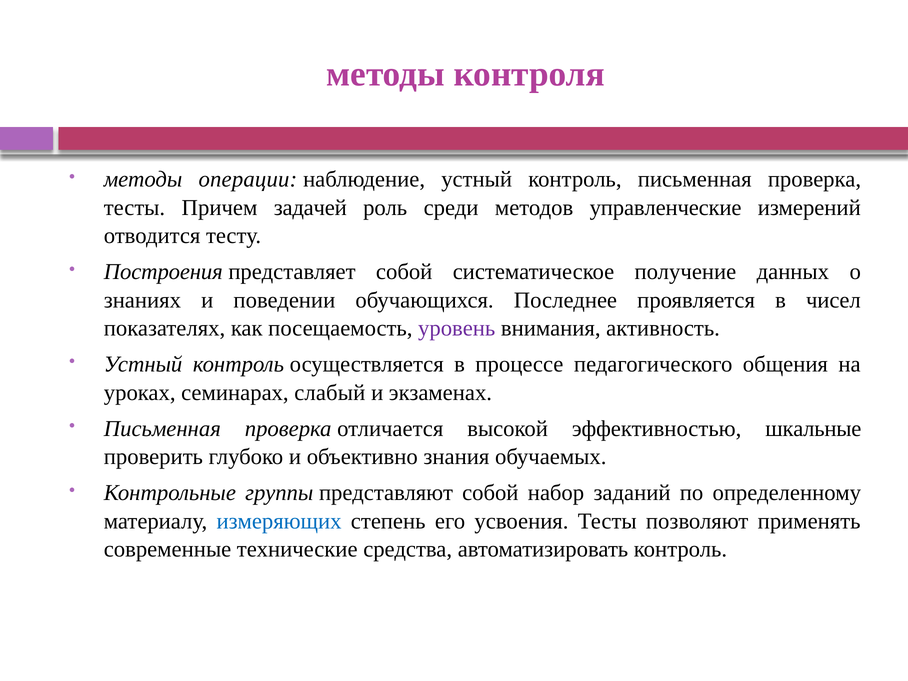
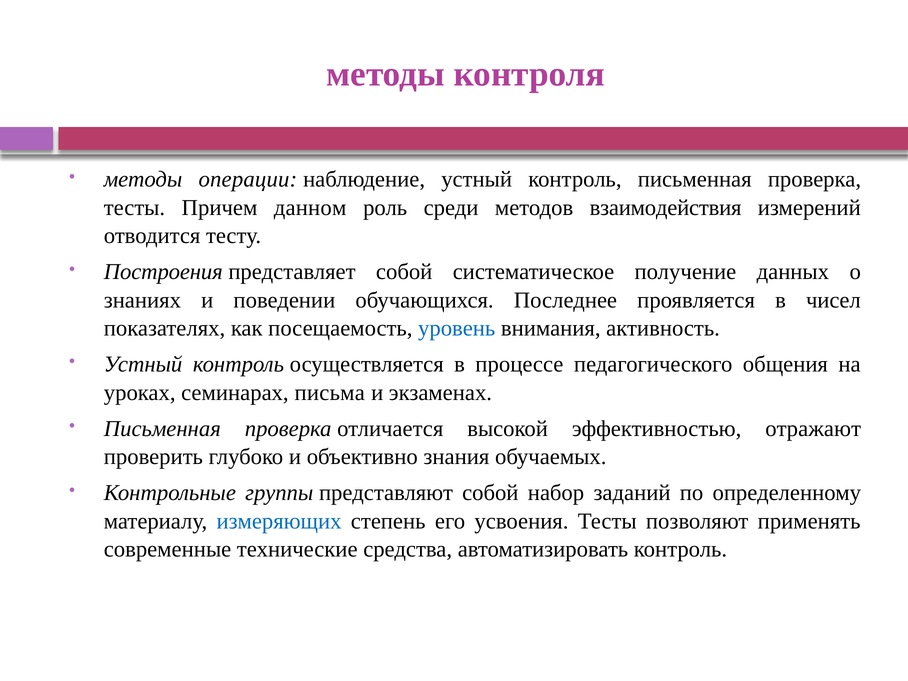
задачей: задачей -> данном
управленческие: управленческие -> взаимодействия
уровень colour: purple -> blue
слабый: слабый -> письма
шкальные: шкальные -> отражают
